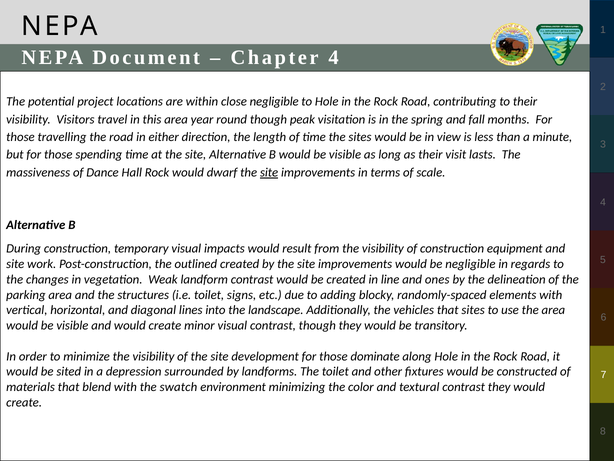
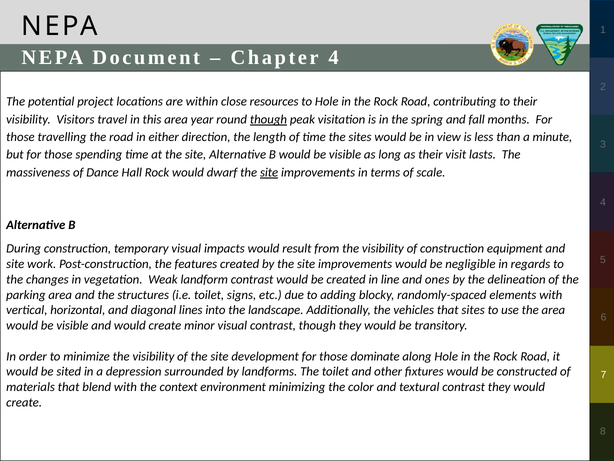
close negligible: negligible -> resources
though at (268, 119) underline: none -> present
outlined: outlined -> features
swatch: swatch -> context
